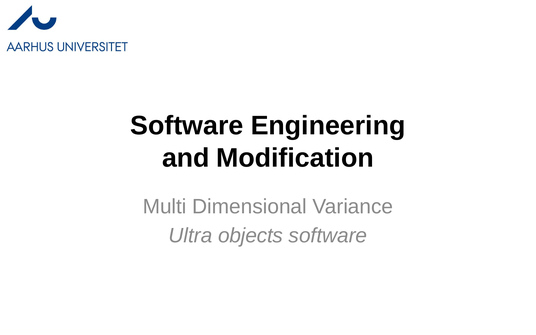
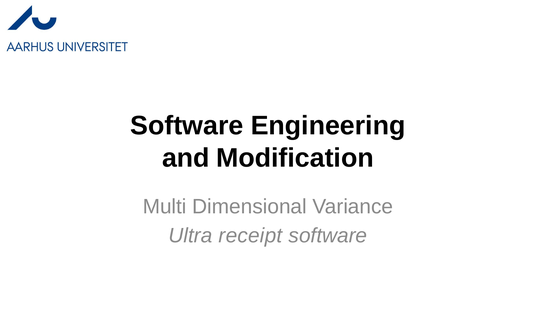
objects: objects -> receipt
